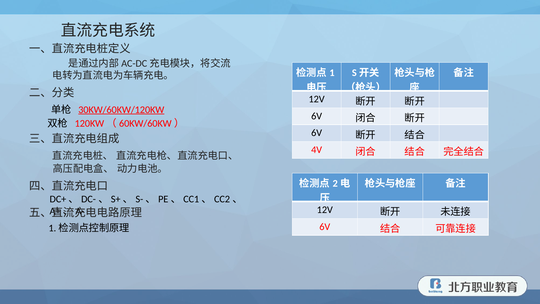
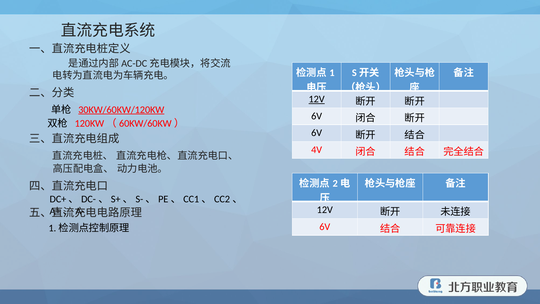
12V at (317, 99) underline: none -> present
